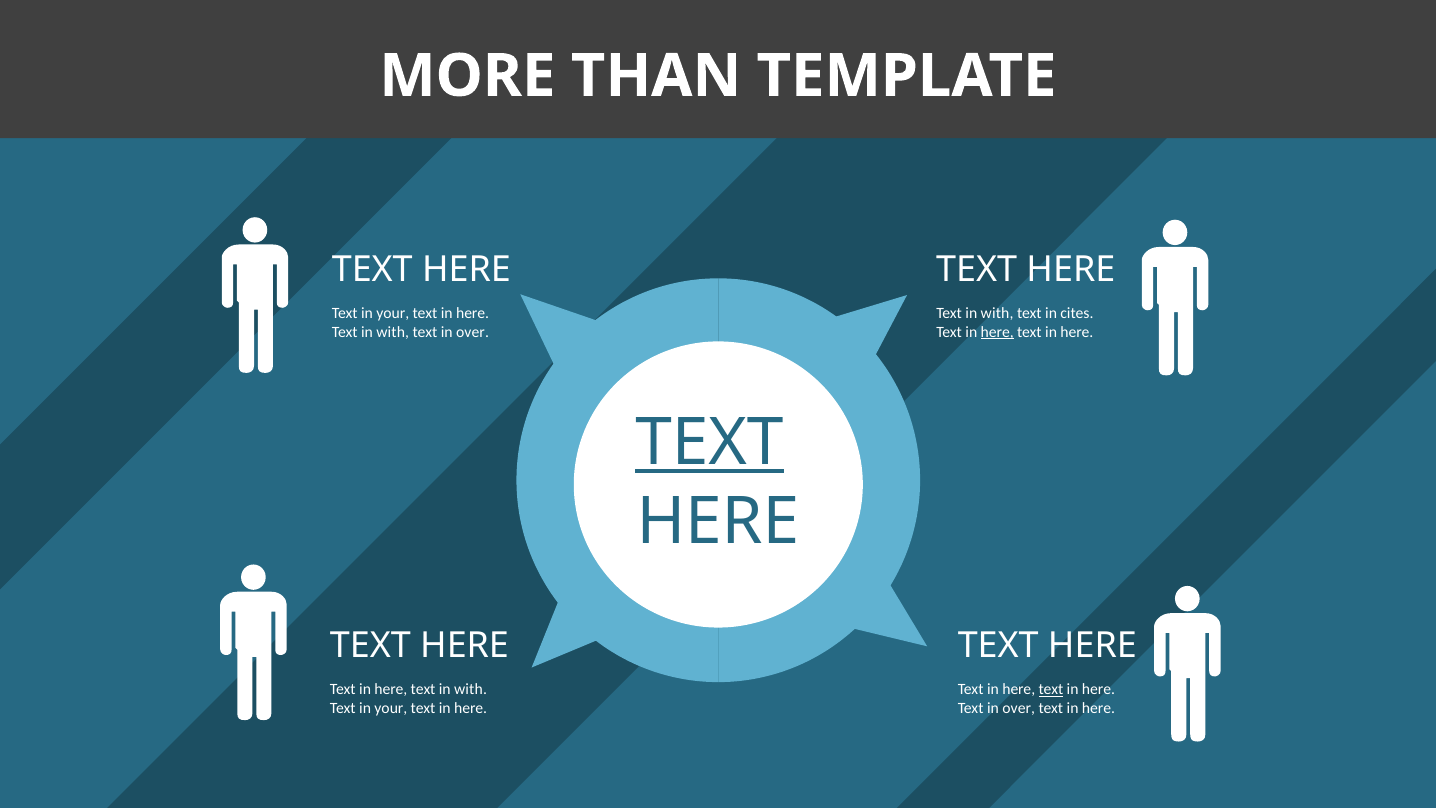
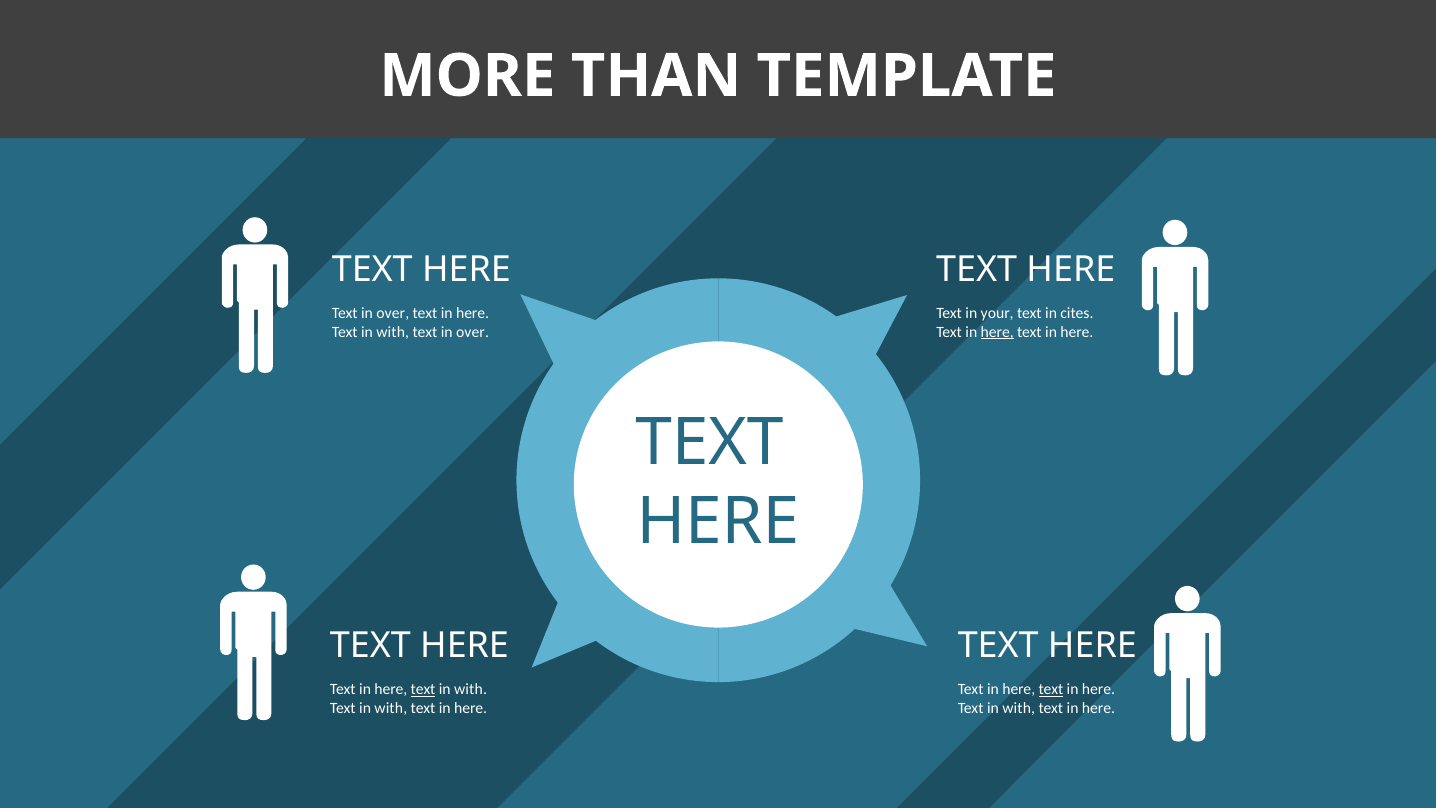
your at (393, 313): your -> over
with at (997, 313): with -> your
TEXT at (709, 443) underline: present -> none
text at (423, 689) underline: none -> present
your at (391, 708): your -> with
over at (1019, 708): over -> with
